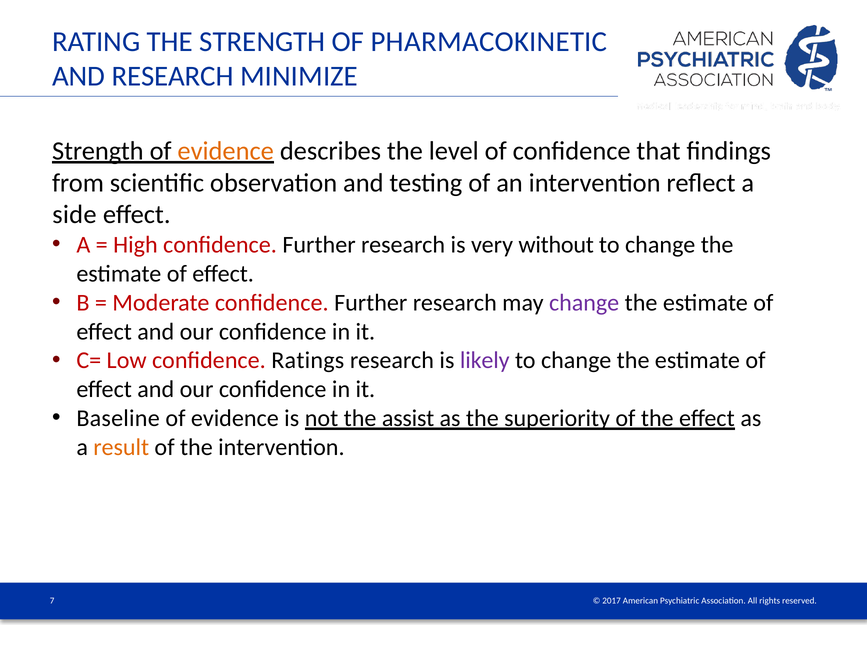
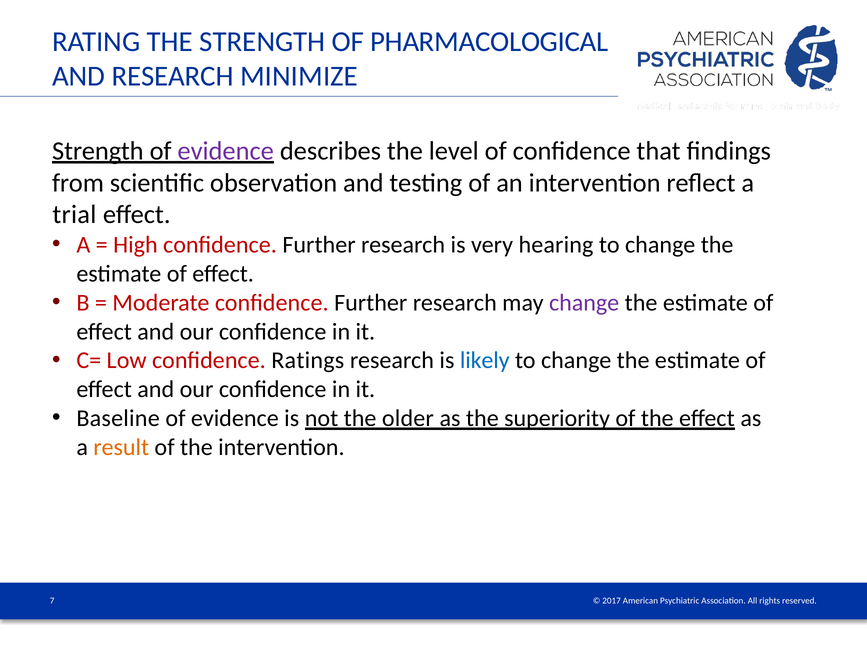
PHARMACOKINETIC: PHARMACOKINETIC -> PHARMACOLOGICAL
evidence at (226, 151) colour: orange -> purple
side: side -> trial
without: without -> hearing
likely colour: purple -> blue
assist: assist -> older
